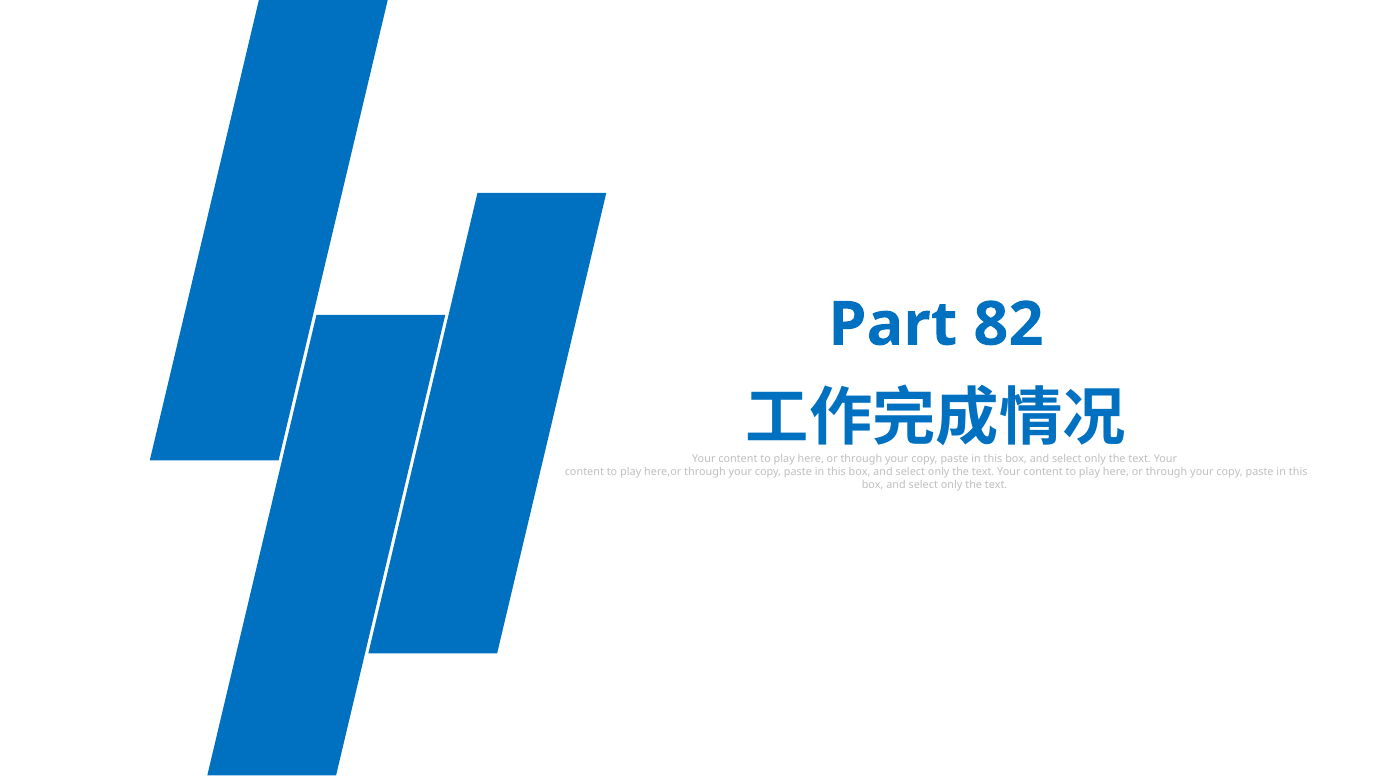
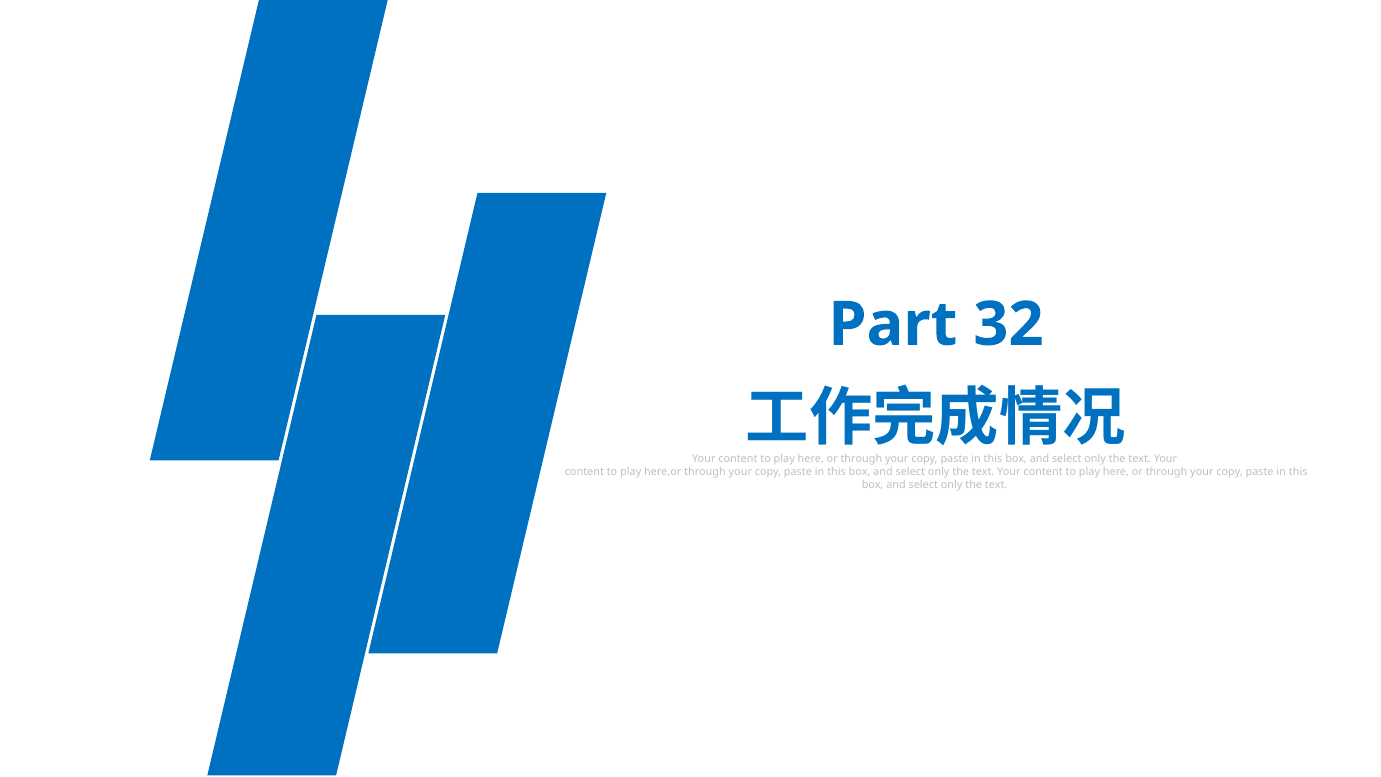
82: 82 -> 32
